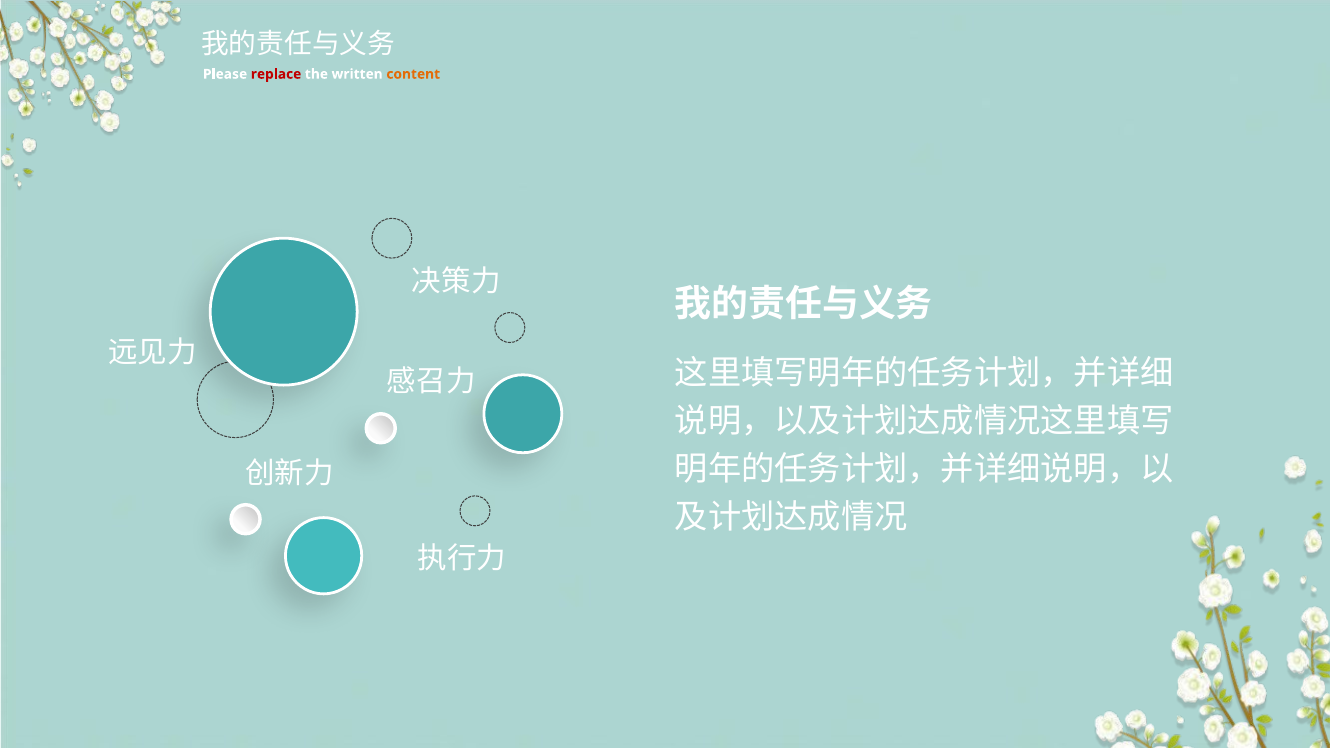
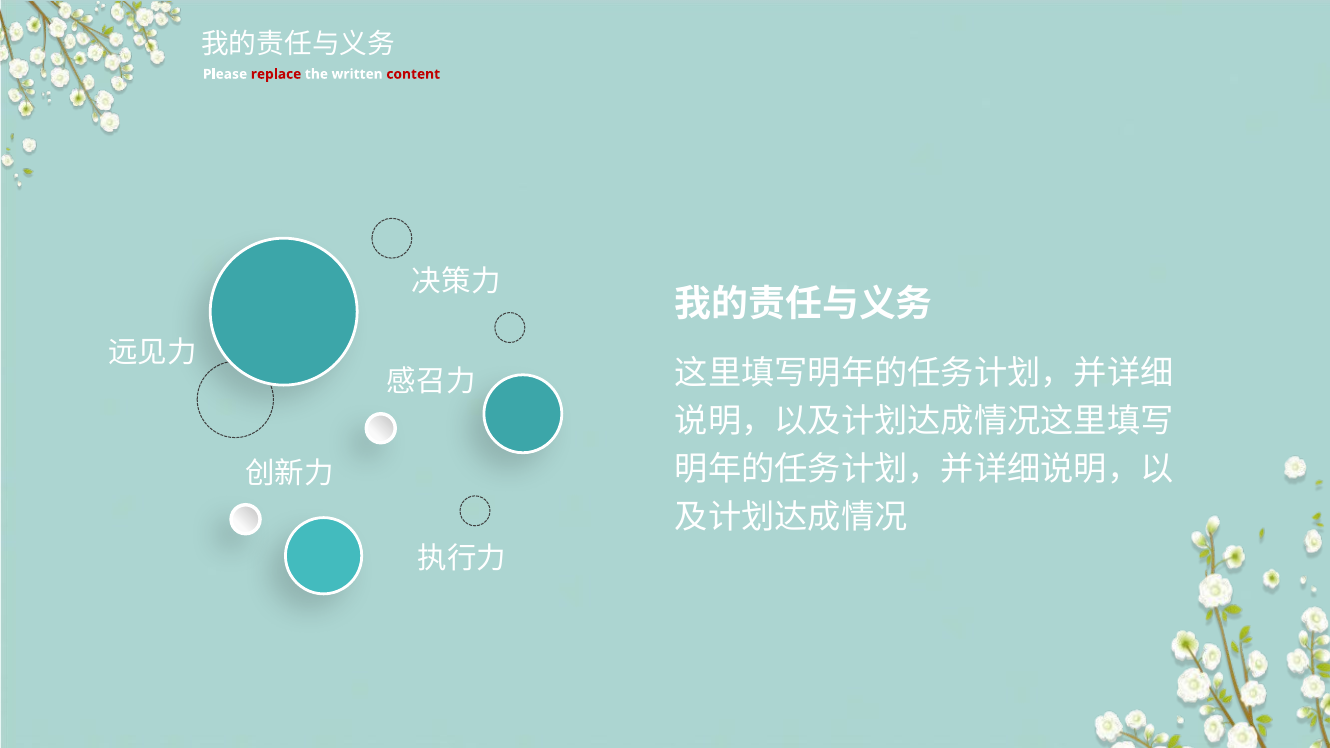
content colour: orange -> red
